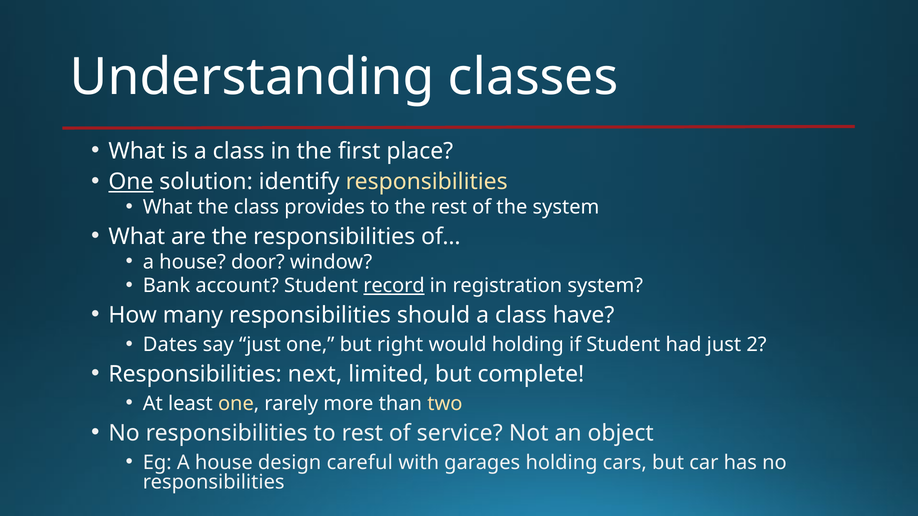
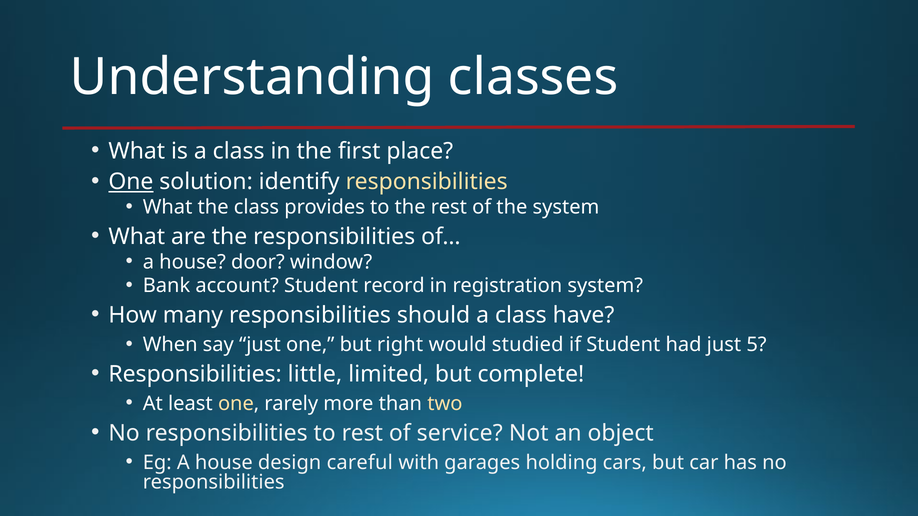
record underline: present -> none
Dates: Dates -> When
would holding: holding -> studied
2: 2 -> 5
next: next -> little
